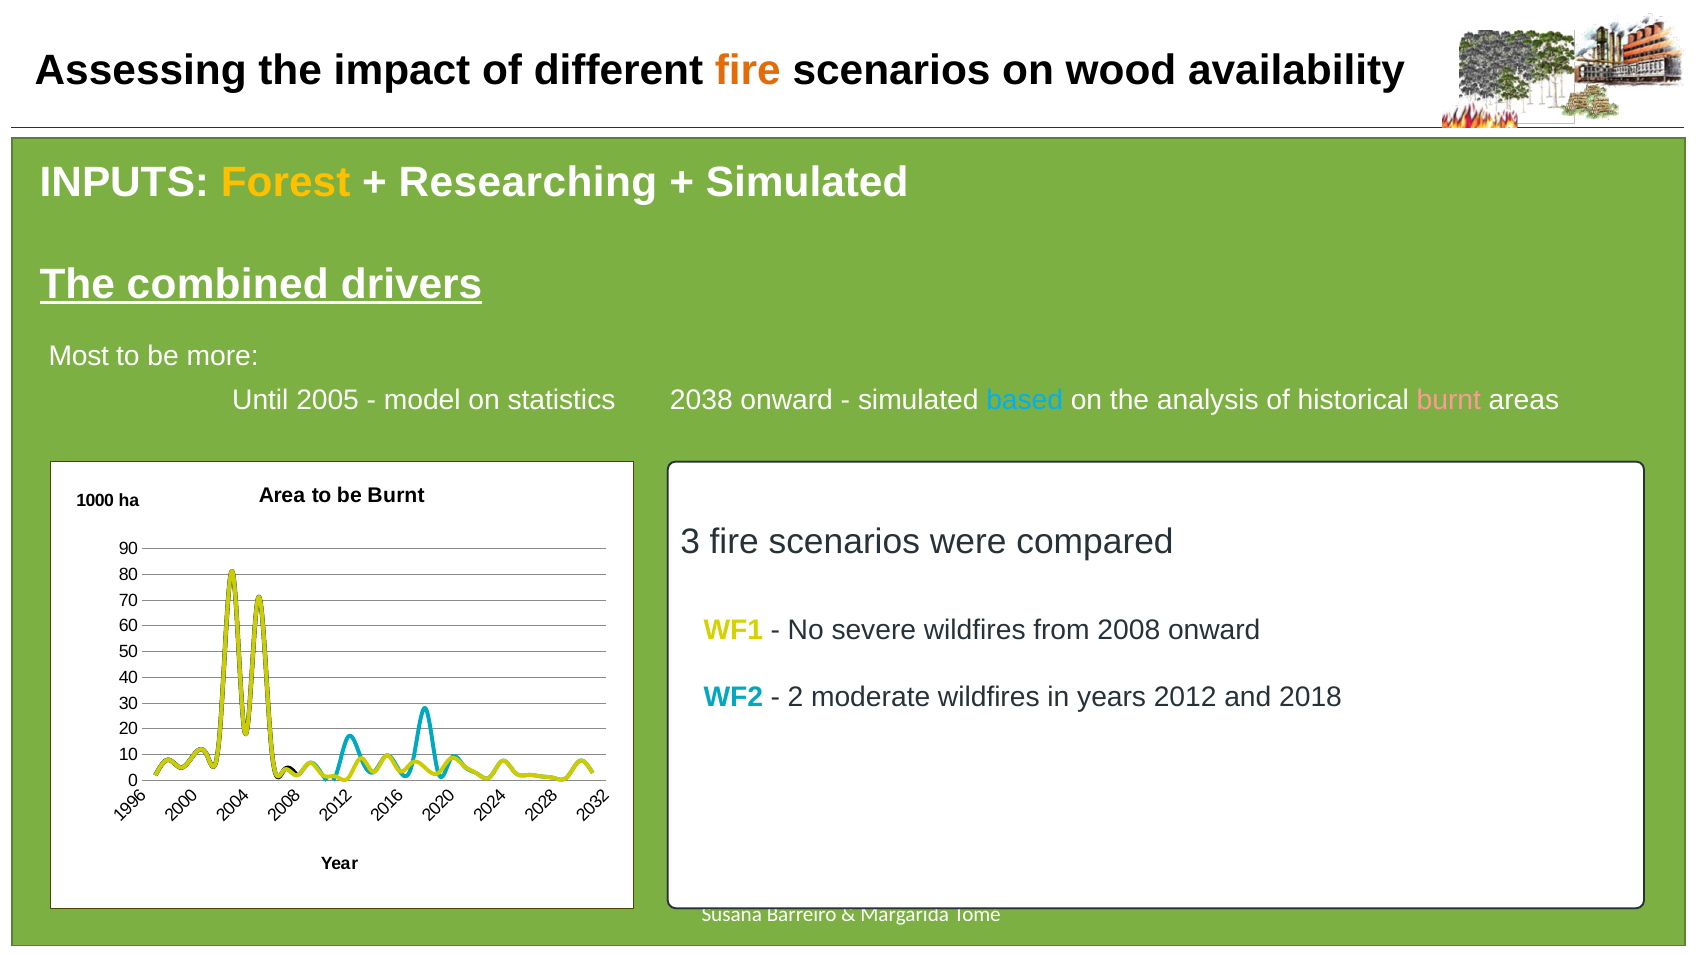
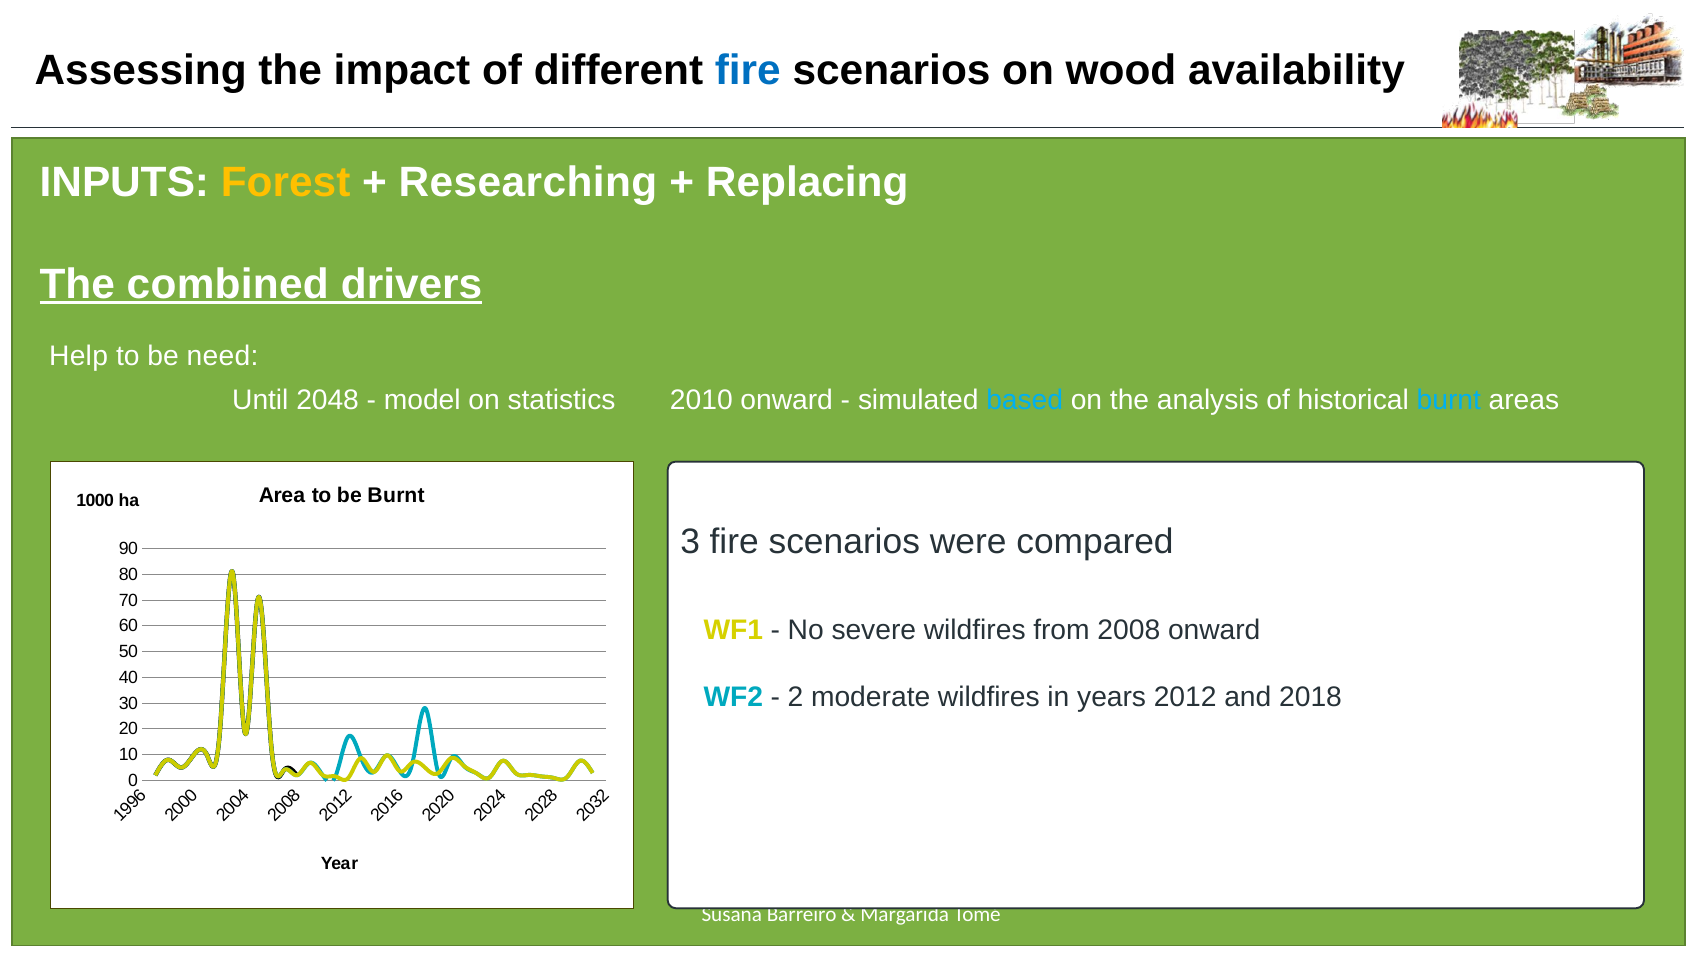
fire at (748, 71) colour: orange -> blue
Simulated at (807, 182): Simulated -> Replacing
Most: Most -> Help
more: more -> need
2005: 2005 -> 2048
2038: 2038 -> 2010
burnt at (1449, 400) colour: pink -> light blue
